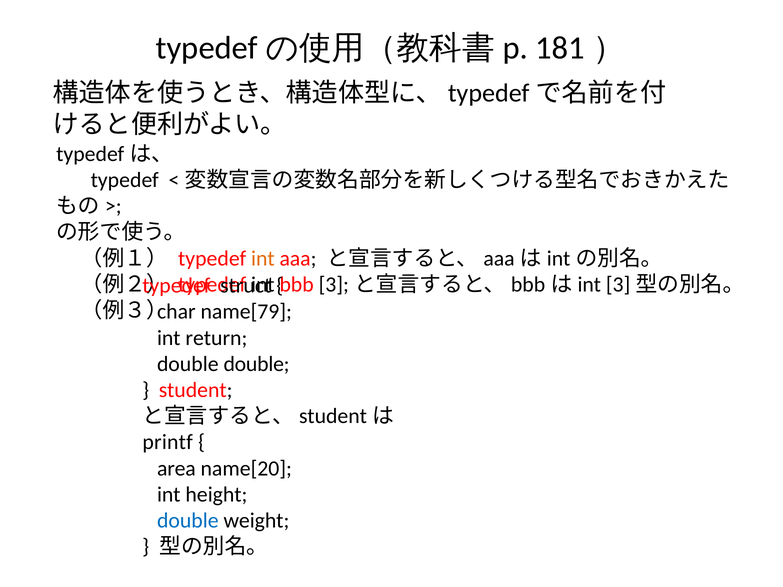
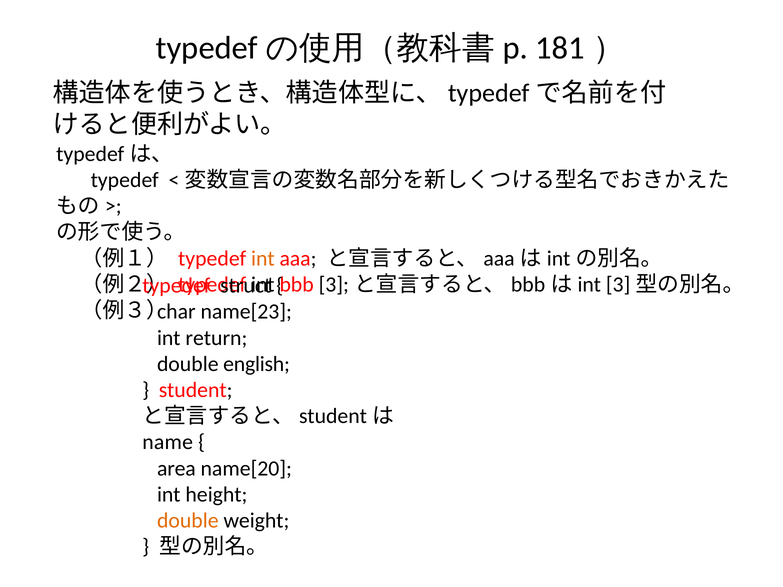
name[79: name[79 -> name[23
double double: double -> english
printf: printf -> name
double at (188, 521) colour: blue -> orange
